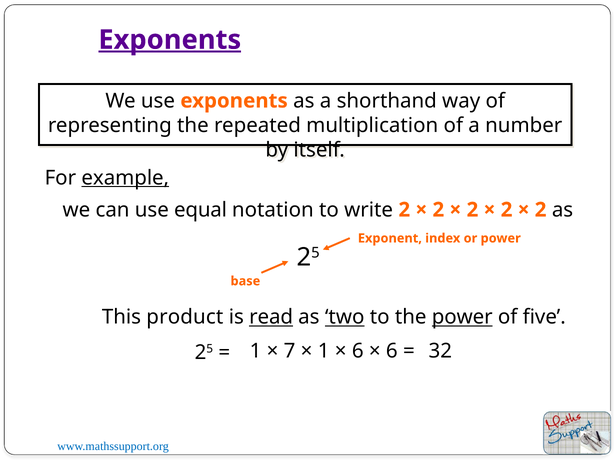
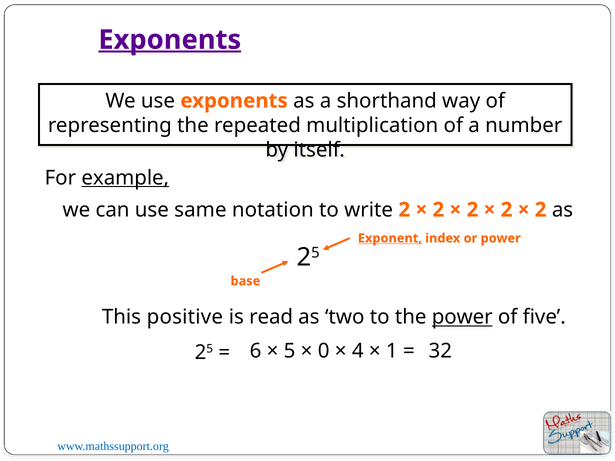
equal: equal -> same
Exponent underline: none -> present
product: product -> positive
read underline: present -> none
two underline: present -> none
1 at (256, 351): 1 -> 6
7: 7 -> 5
1 at (324, 351): 1 -> 0
6 at (358, 351): 6 -> 4
6 at (392, 351): 6 -> 1
